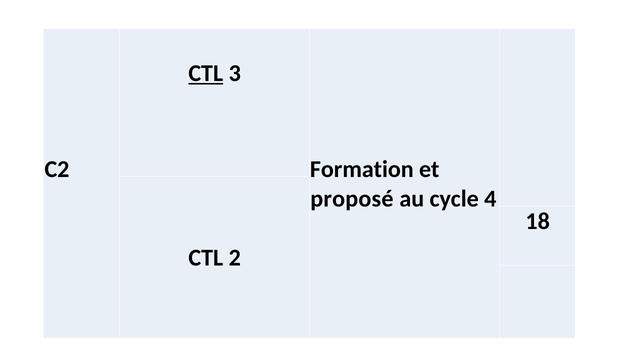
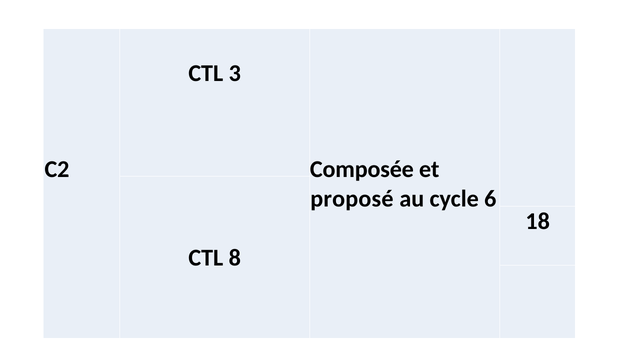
CTL at (206, 73) underline: present -> none
Formation: Formation -> Composée
4: 4 -> 6
2: 2 -> 8
